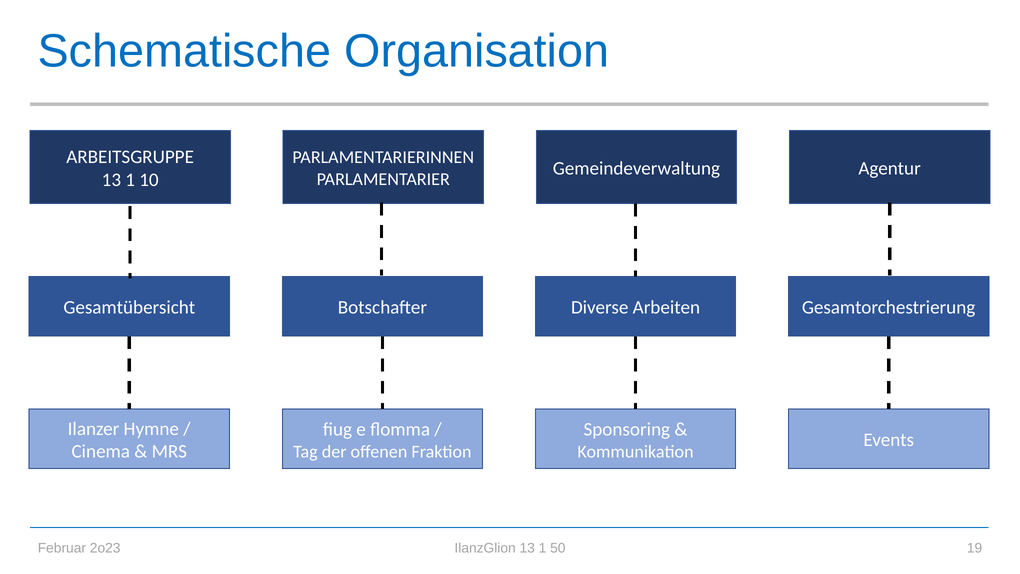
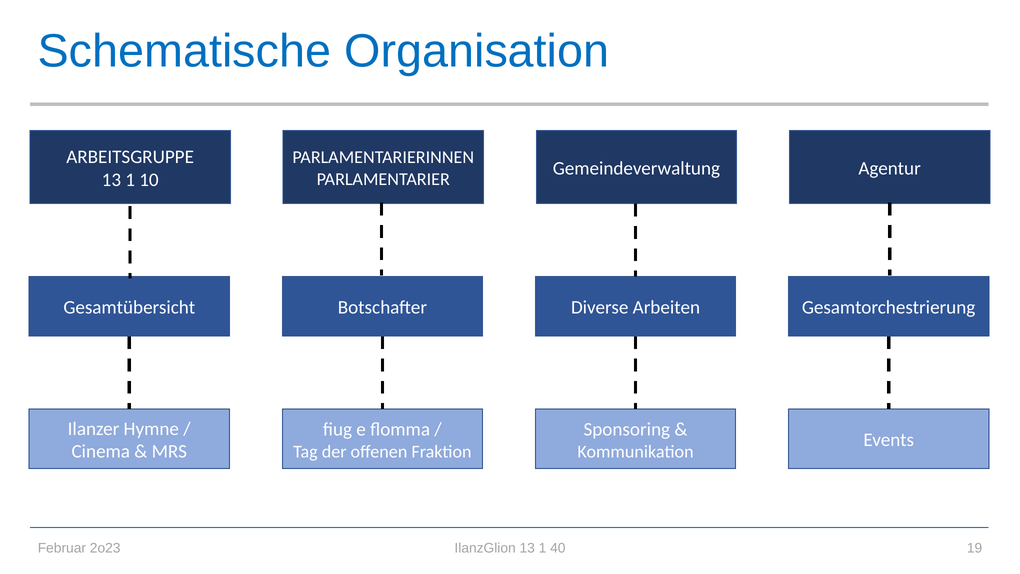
50: 50 -> 40
